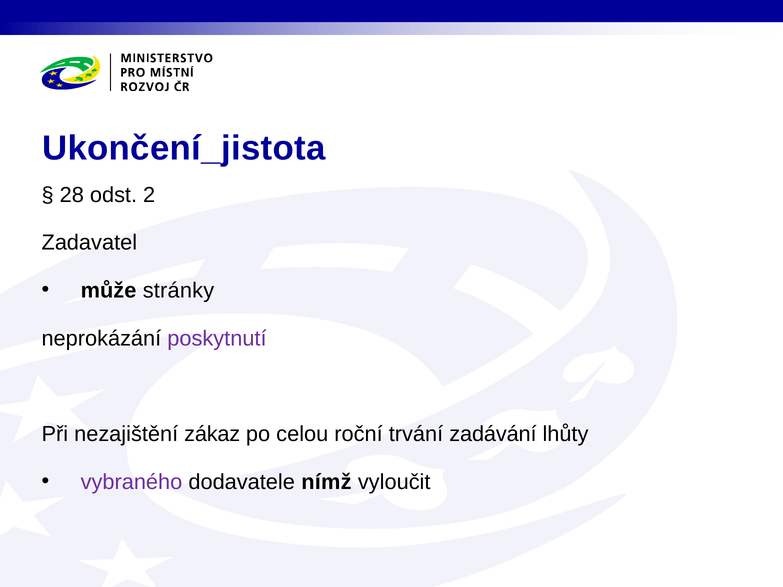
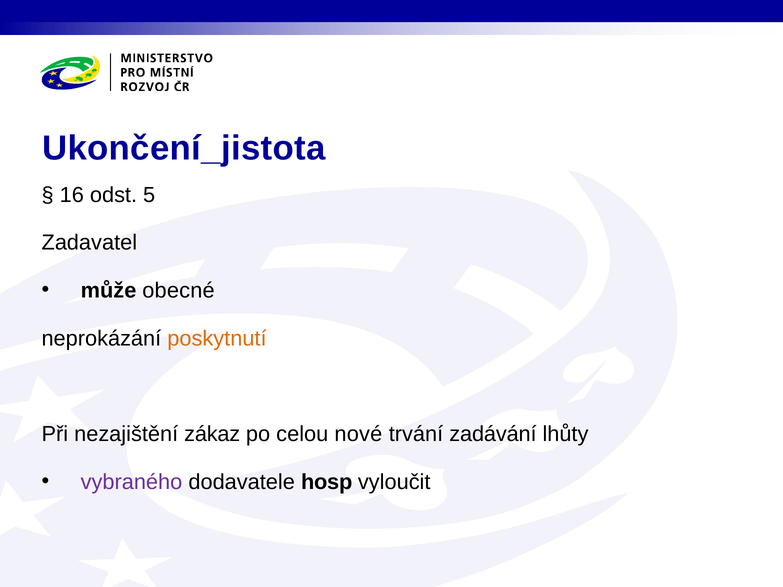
28: 28 -> 16
2: 2 -> 5
stránky: stránky -> obecné
poskytnutí colour: purple -> orange
roční: roční -> nové
nímž: nímž -> hosp
